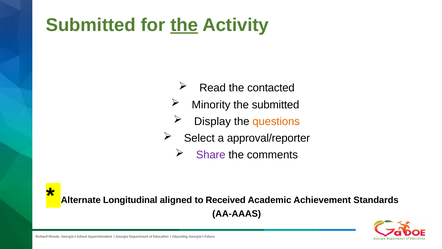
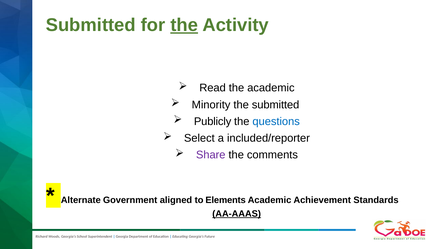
the contacted: contacted -> academic
Display: Display -> Publicly
questions colour: orange -> blue
approval/reporter: approval/reporter -> included/reporter
Longitudinal: Longitudinal -> Government
Received: Received -> Elements
AA-AAAS underline: none -> present
